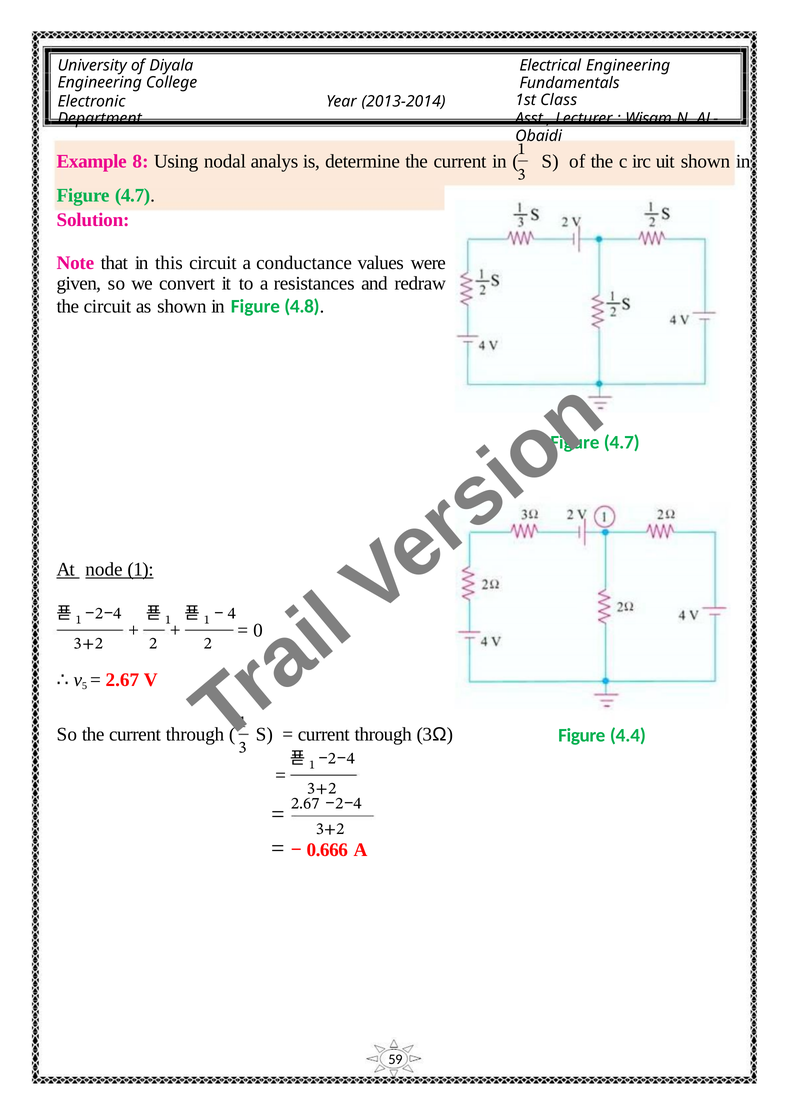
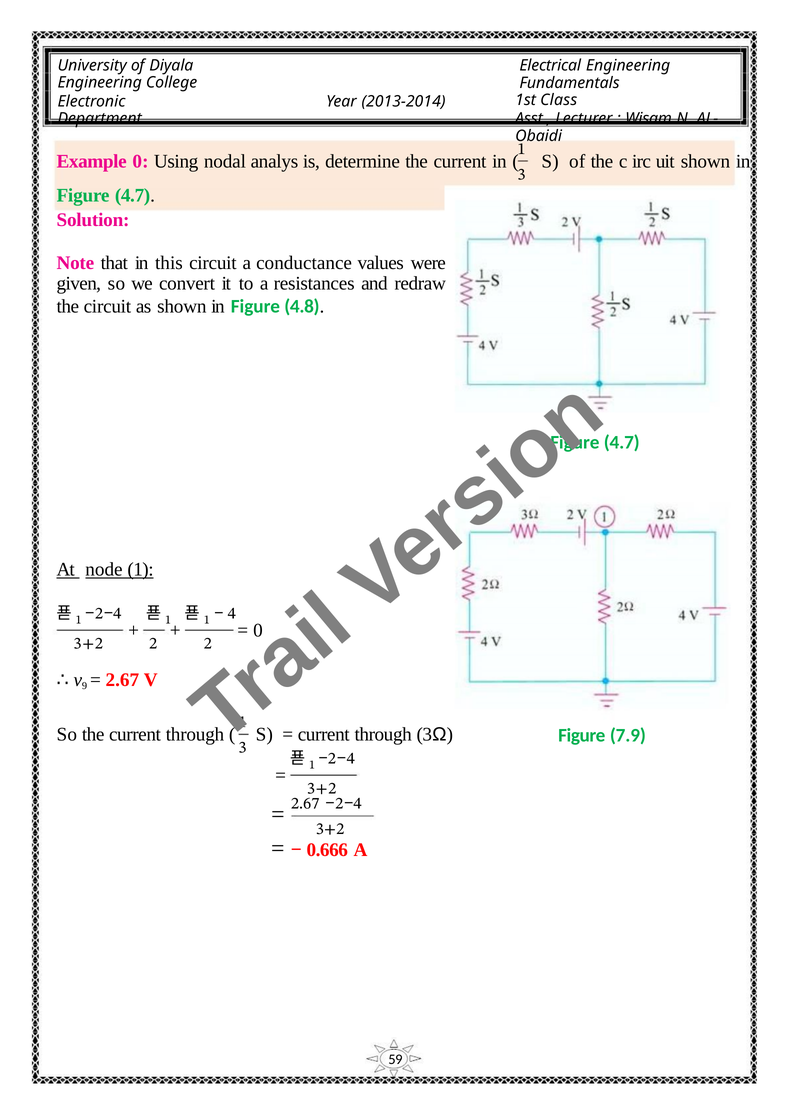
Example 8: 8 -> 0
5: 5 -> 9
4.4: 4.4 -> 7.9
